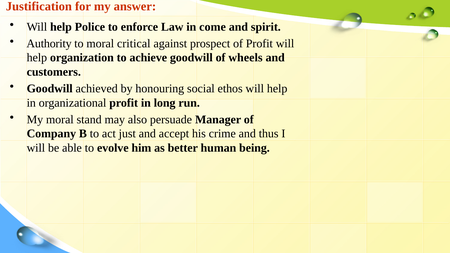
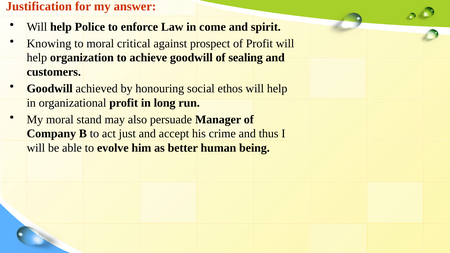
Authority: Authority -> Knowing
wheels: wheels -> sealing
